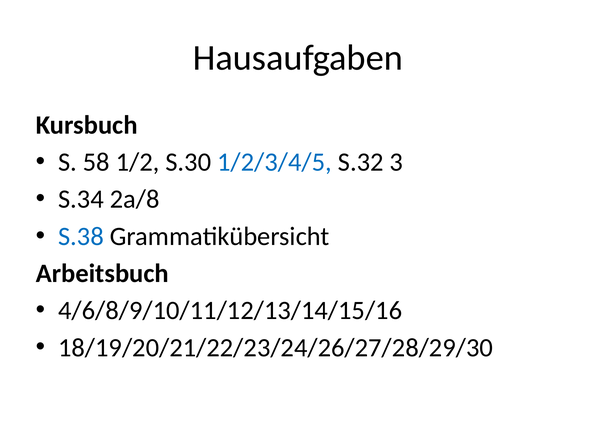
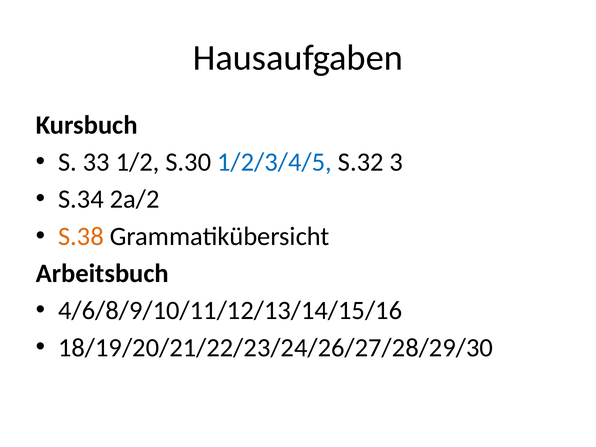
58: 58 -> 33
2a/8: 2a/8 -> 2a/2
S.38 colour: blue -> orange
